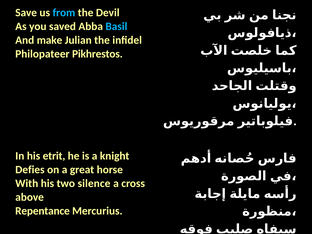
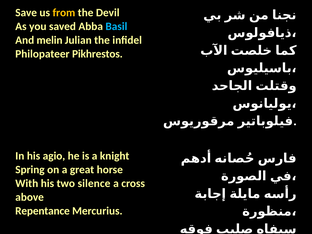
from colour: light blue -> yellow
make: make -> melin
etrit: etrit -> agio
Defies: Defies -> Spring
